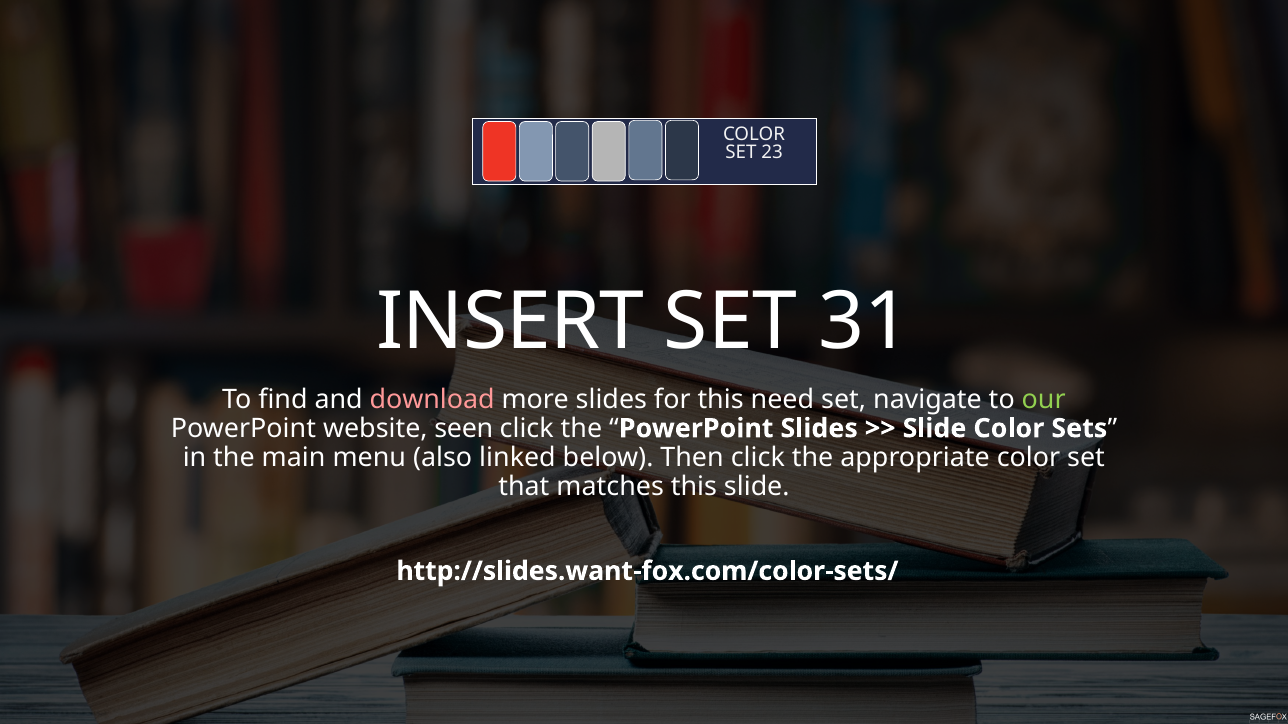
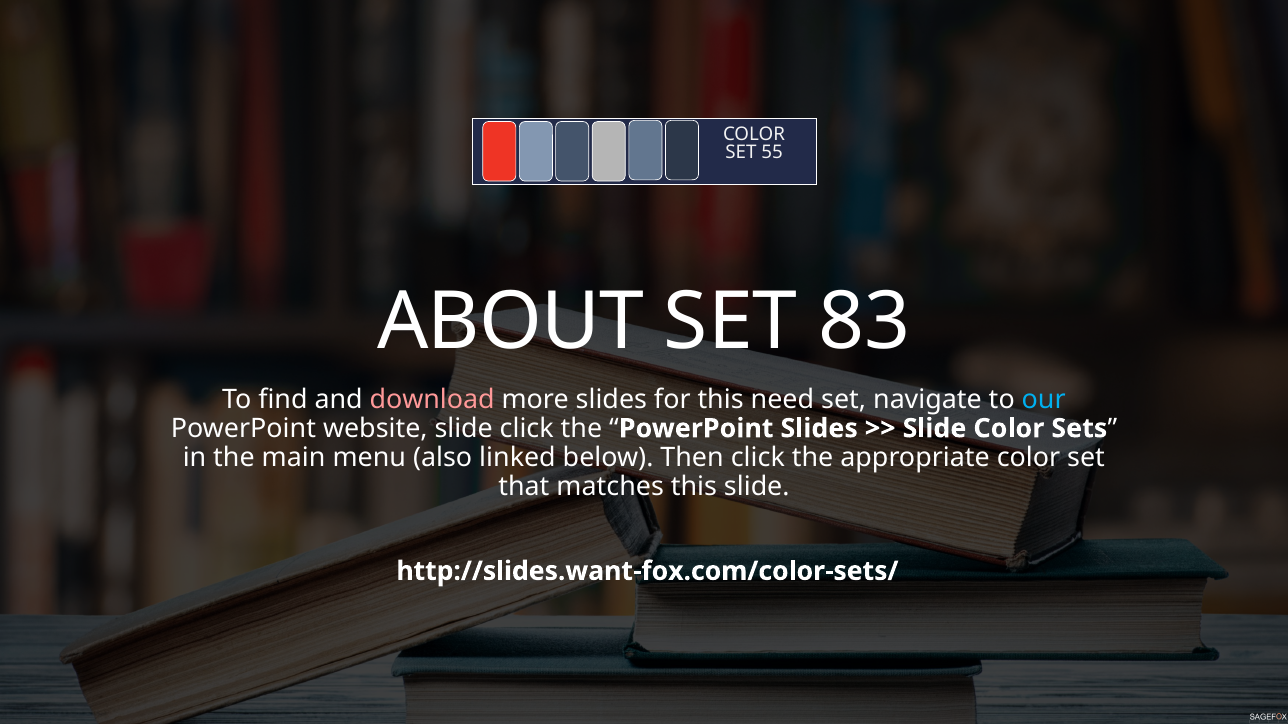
23: 23 -> 55
INSERT: INSERT -> ABOUT
31: 31 -> 83
our colour: light green -> light blue
website seen: seen -> slide
